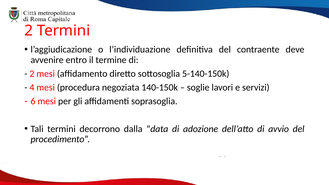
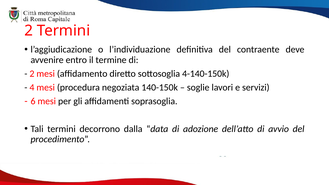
5-140-150k: 5-140-150k -> 4-140-150k
